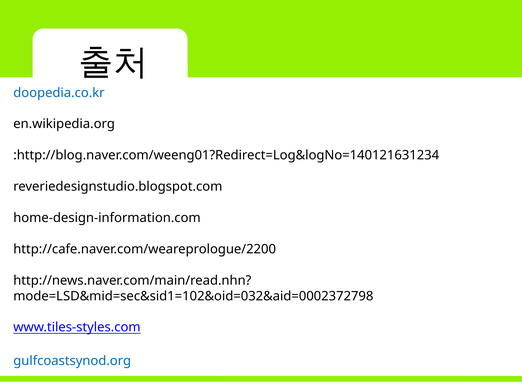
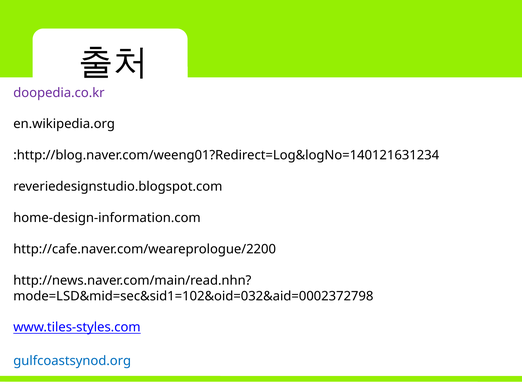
doopedia.co.kr colour: blue -> purple
